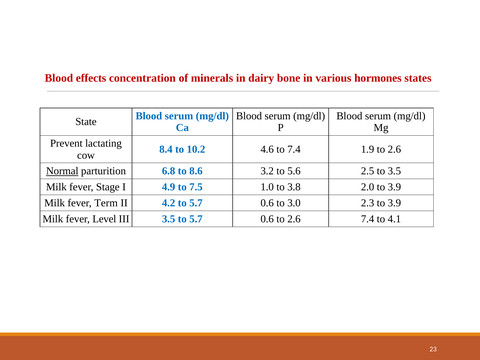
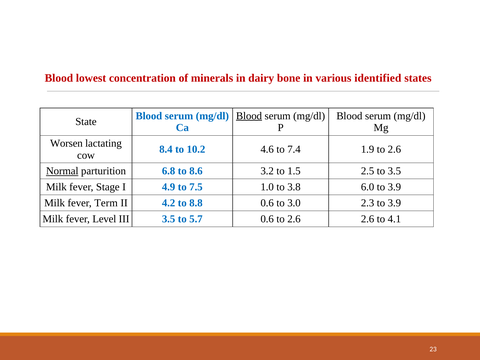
effects: effects -> lowest
hormones: hormones -> identified
Blood at (249, 116) underline: none -> present
Prevent: Prevent -> Worsen
5.6: 5.6 -> 1.5
2.0: 2.0 -> 6.0
4.2 to 5.7: 5.7 -> 8.8
2.6 7.4: 7.4 -> 2.6
